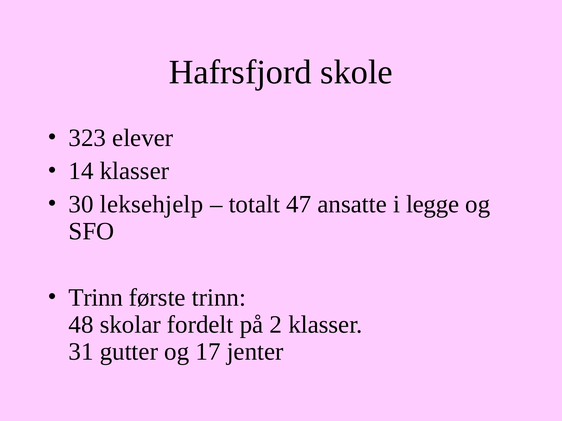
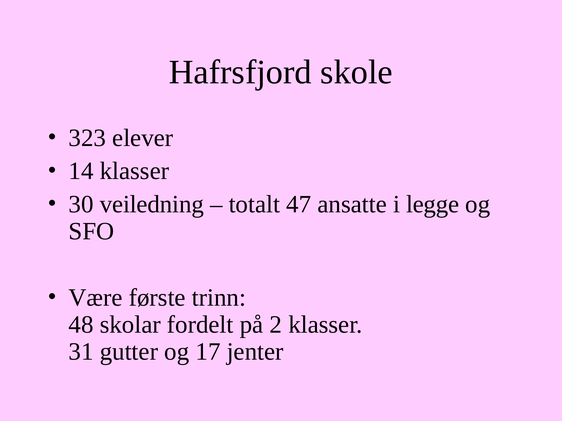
leksehjelp: leksehjelp -> veiledning
Trinn at (96, 298): Trinn -> Være
